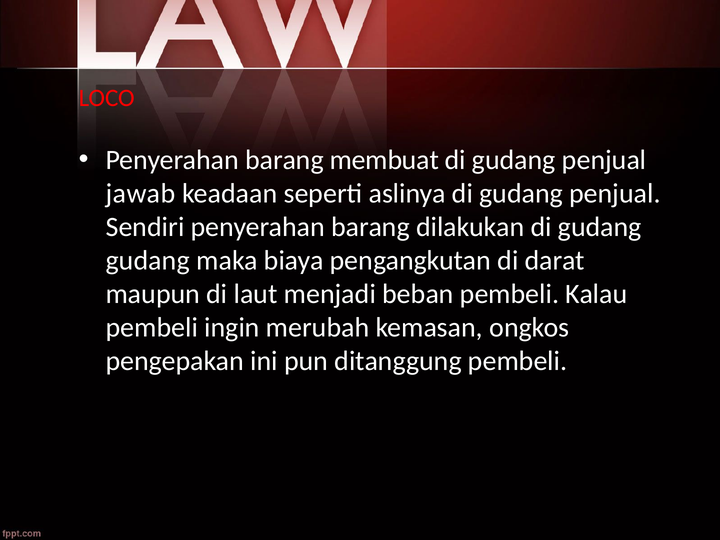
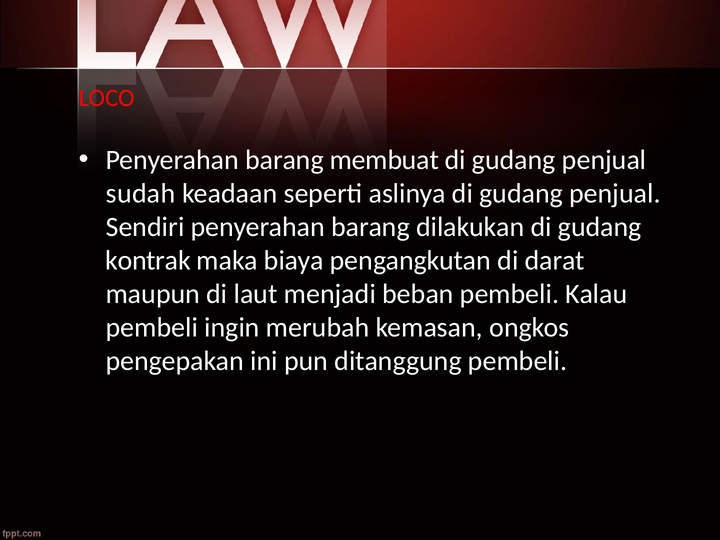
jawab: jawab -> sudah
gudang at (148, 261): gudang -> kontrak
